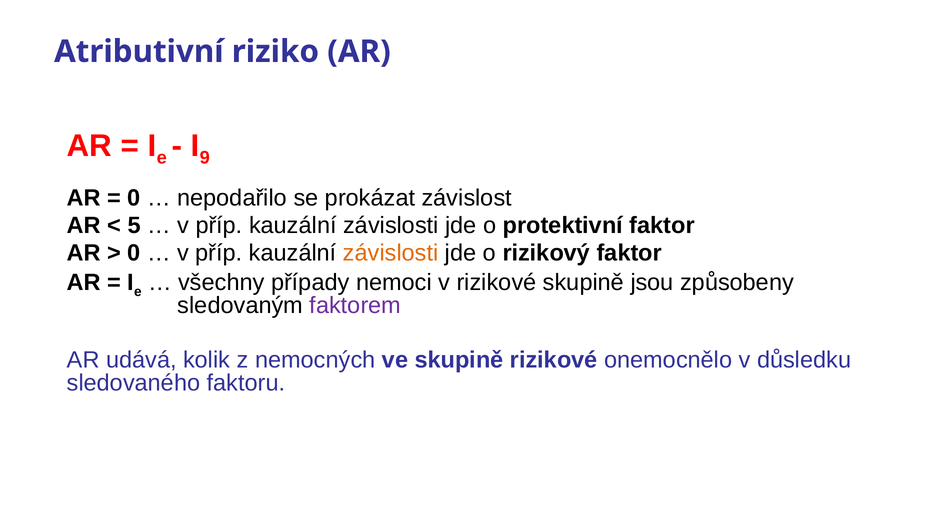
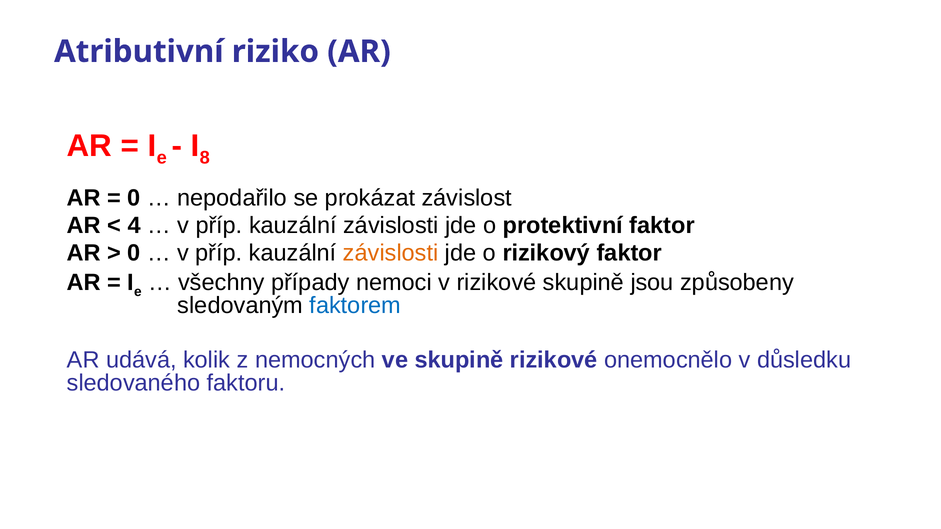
9: 9 -> 8
5: 5 -> 4
faktorem colour: purple -> blue
